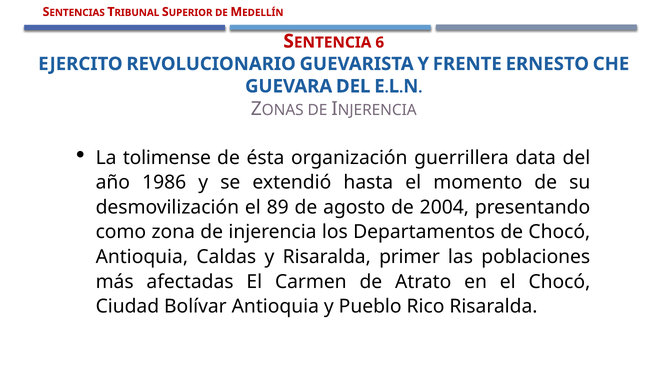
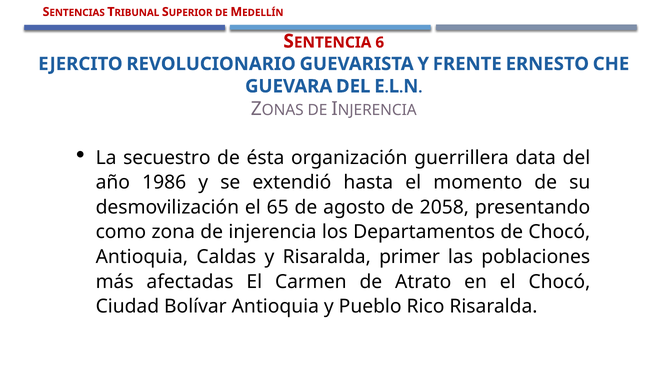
tolimense: tolimense -> secuestro
89: 89 -> 65
2004: 2004 -> 2058
